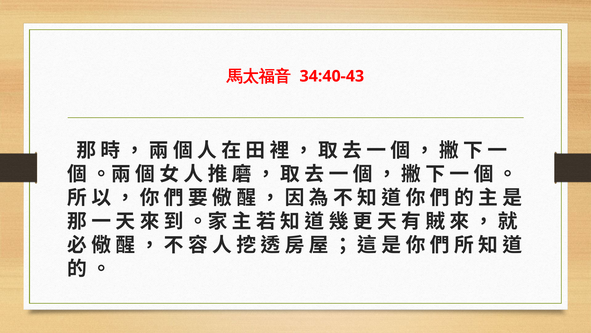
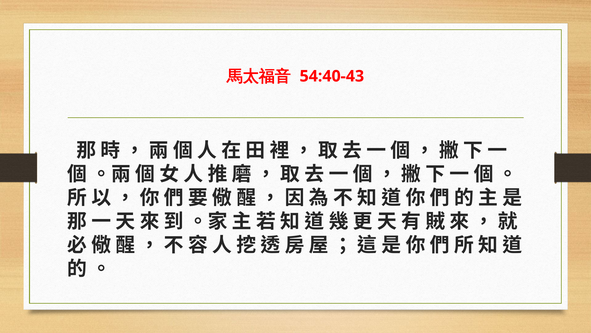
34:40-43: 34:40-43 -> 54:40-43
